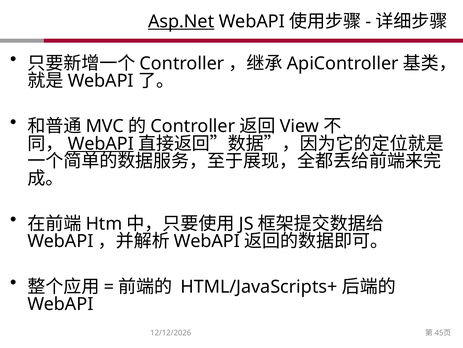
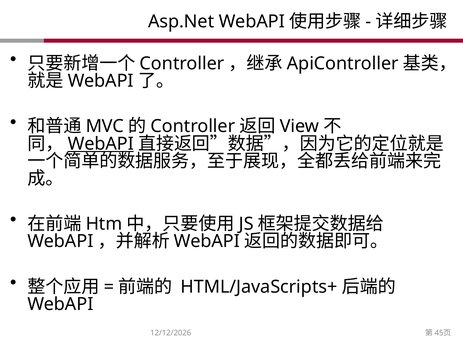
Asp.Net underline: present -> none
